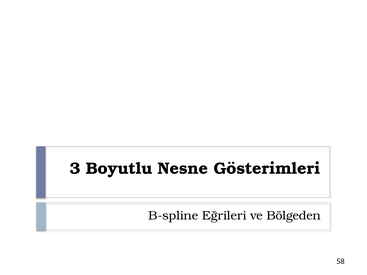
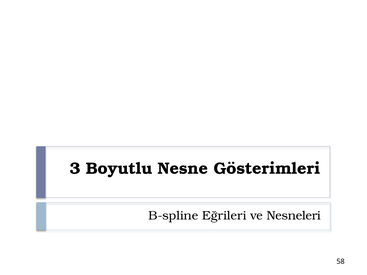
Bölgeden: Bölgeden -> Nesneleri
